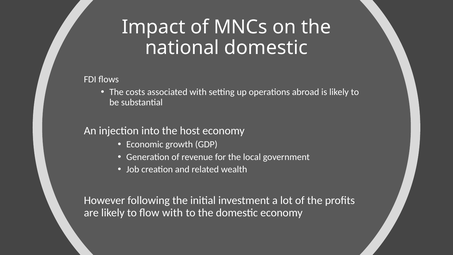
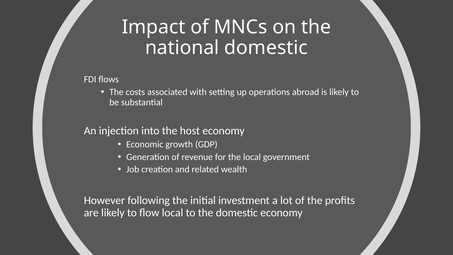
flow with: with -> local
